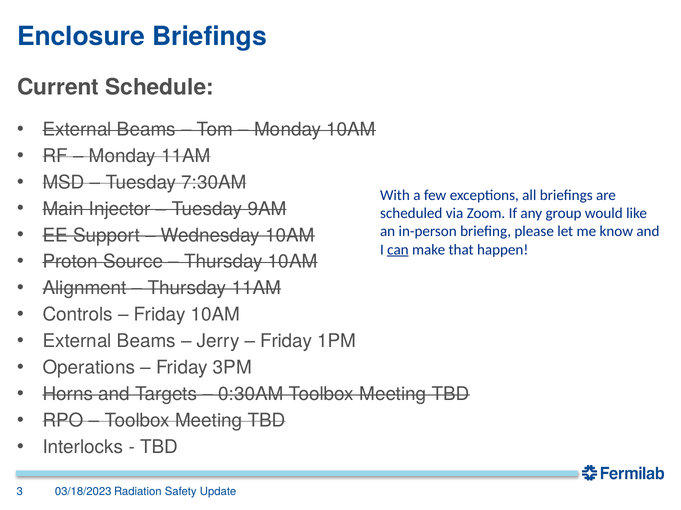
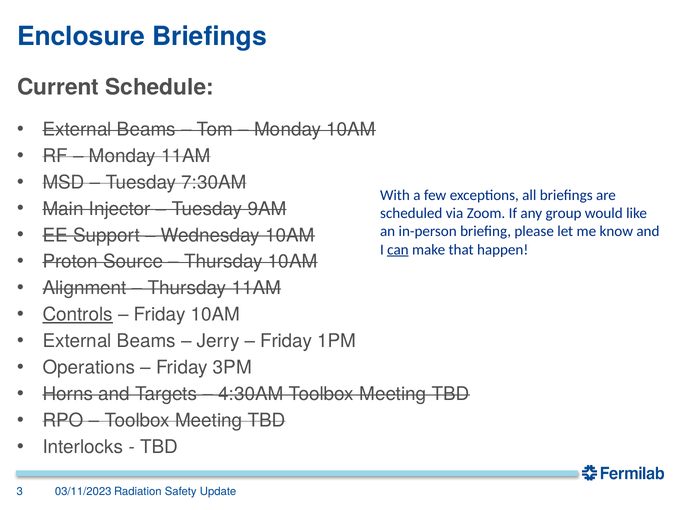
Controls underline: none -> present
0:30AM: 0:30AM -> 4:30AM
03/18/2023: 03/18/2023 -> 03/11/2023
